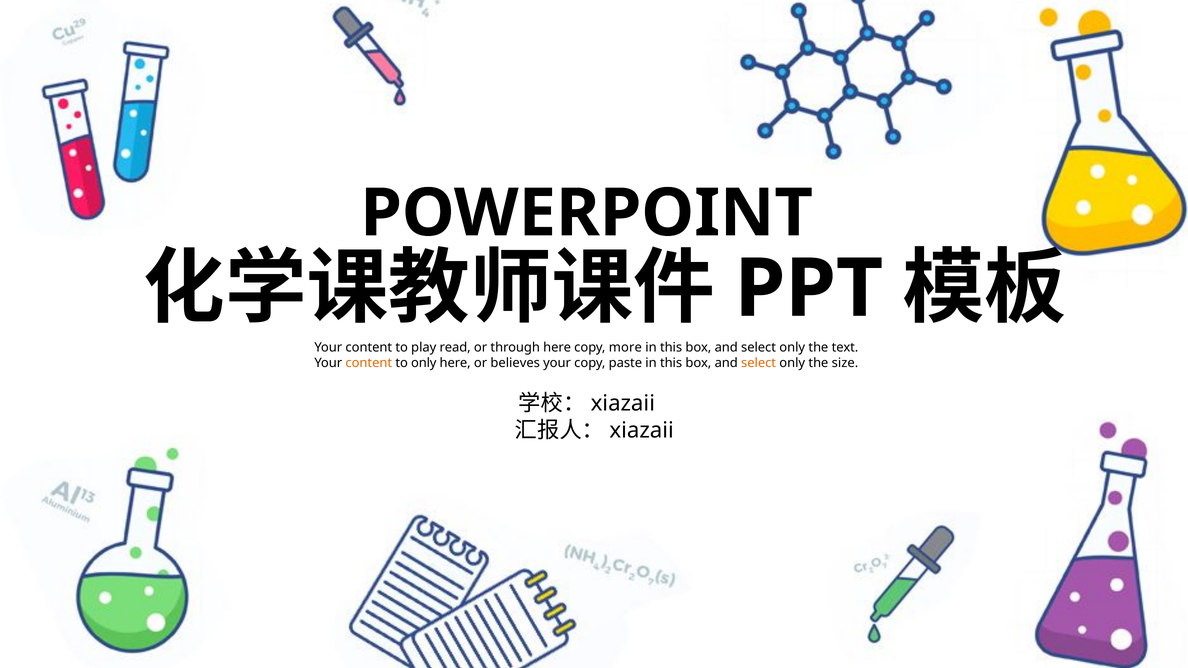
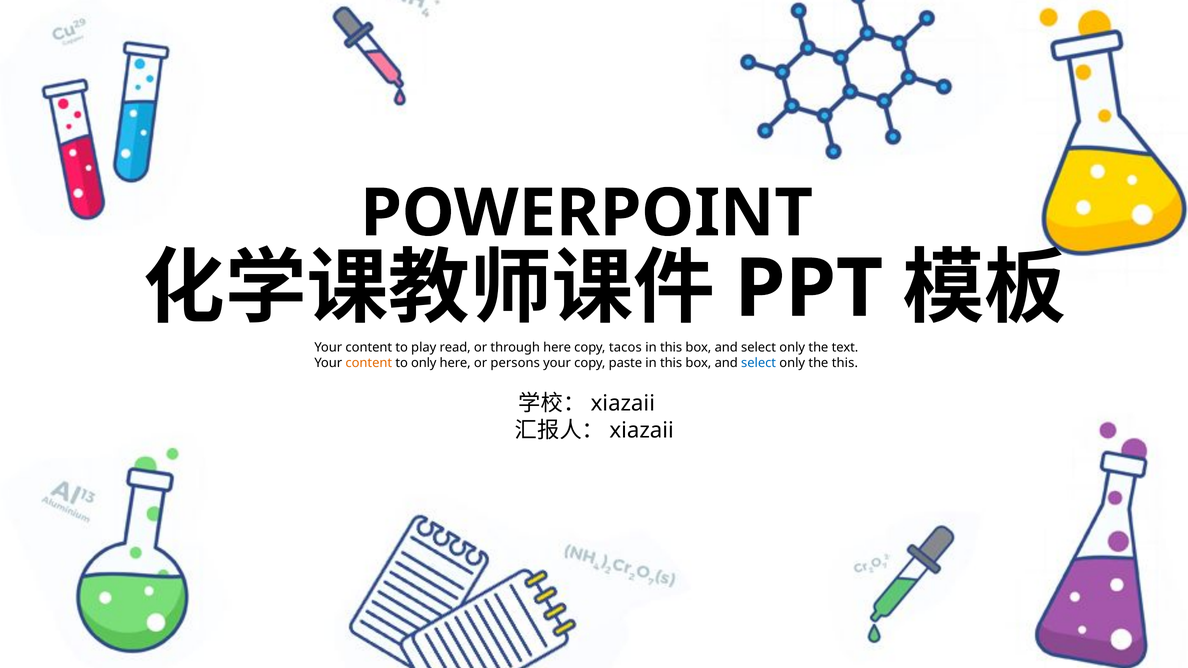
more: more -> tacos
believes: believes -> persons
select at (759, 363) colour: orange -> blue
the size: size -> this
